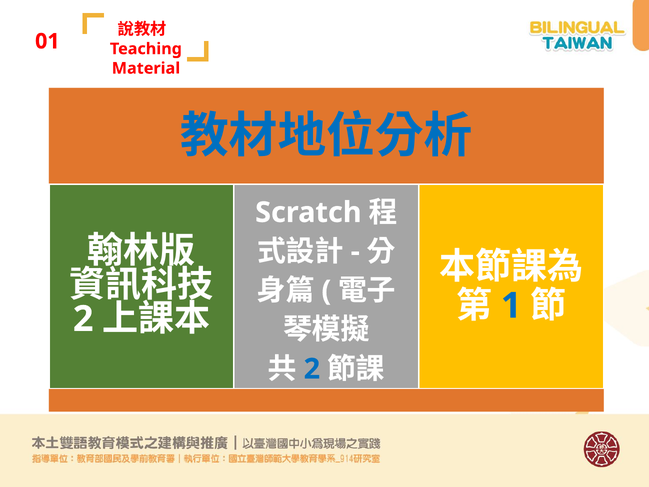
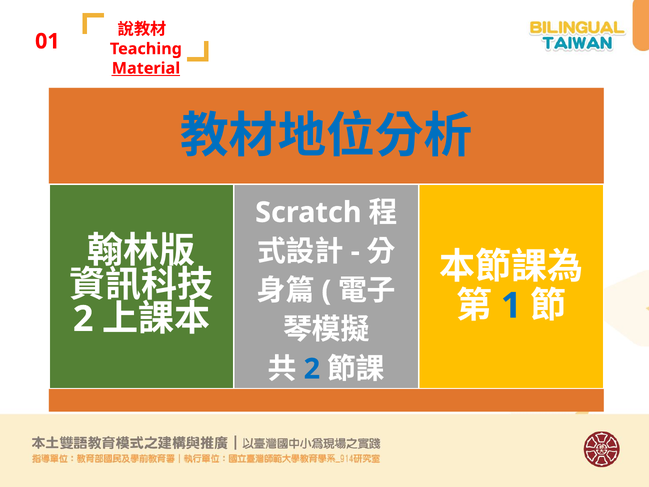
Material underline: none -> present
